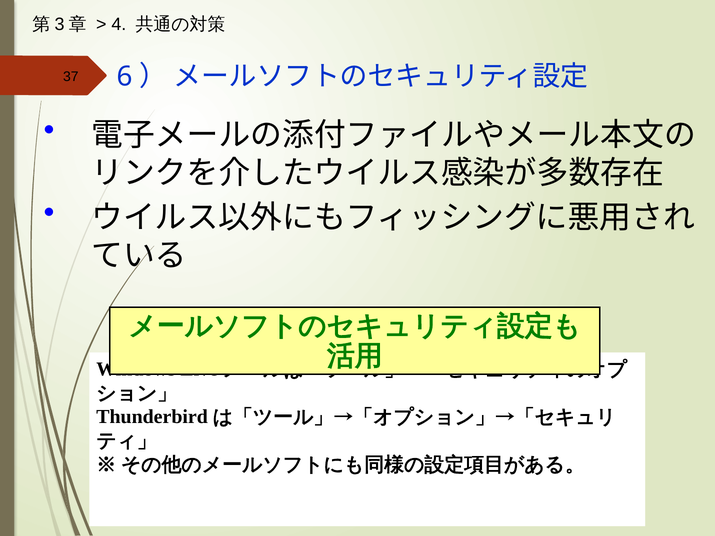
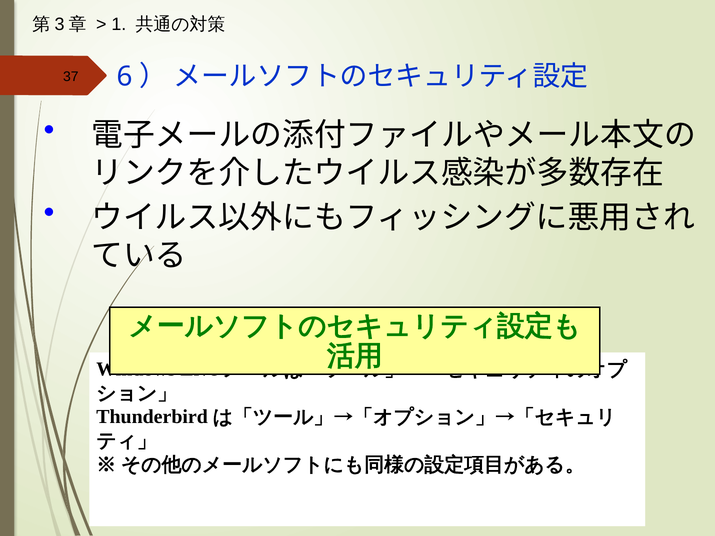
4: 4 -> 1
